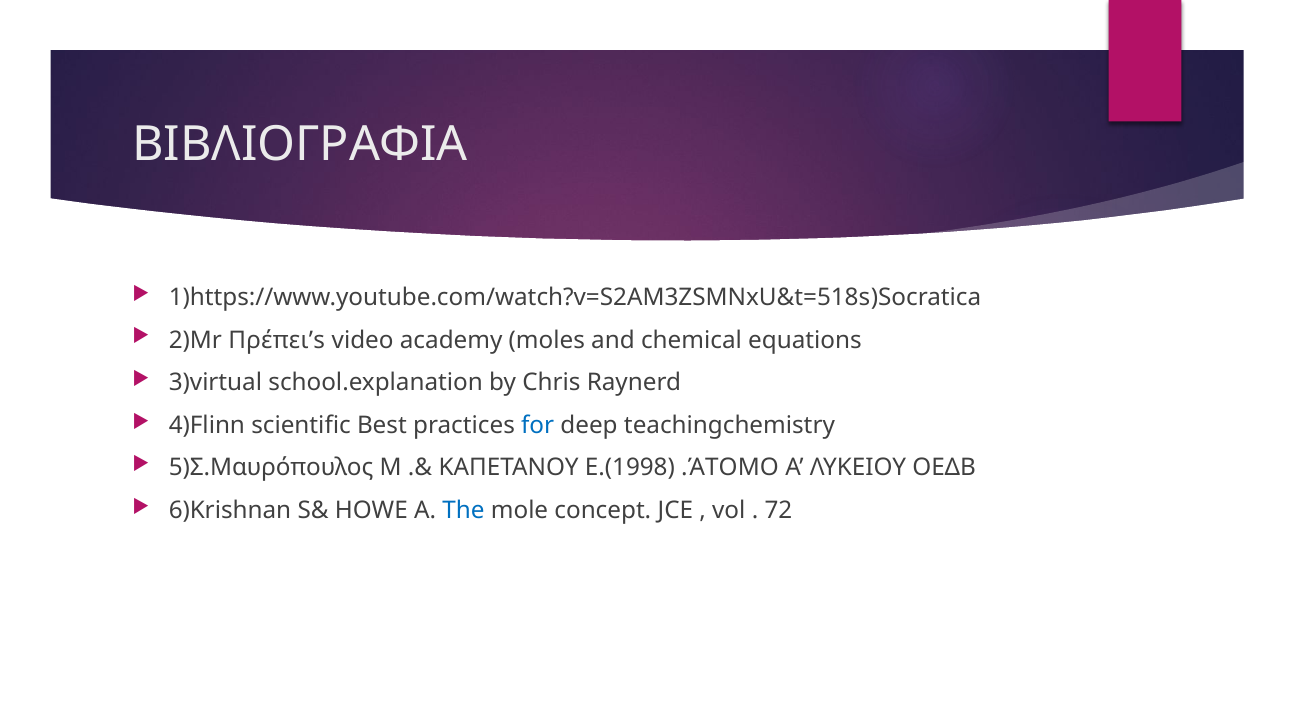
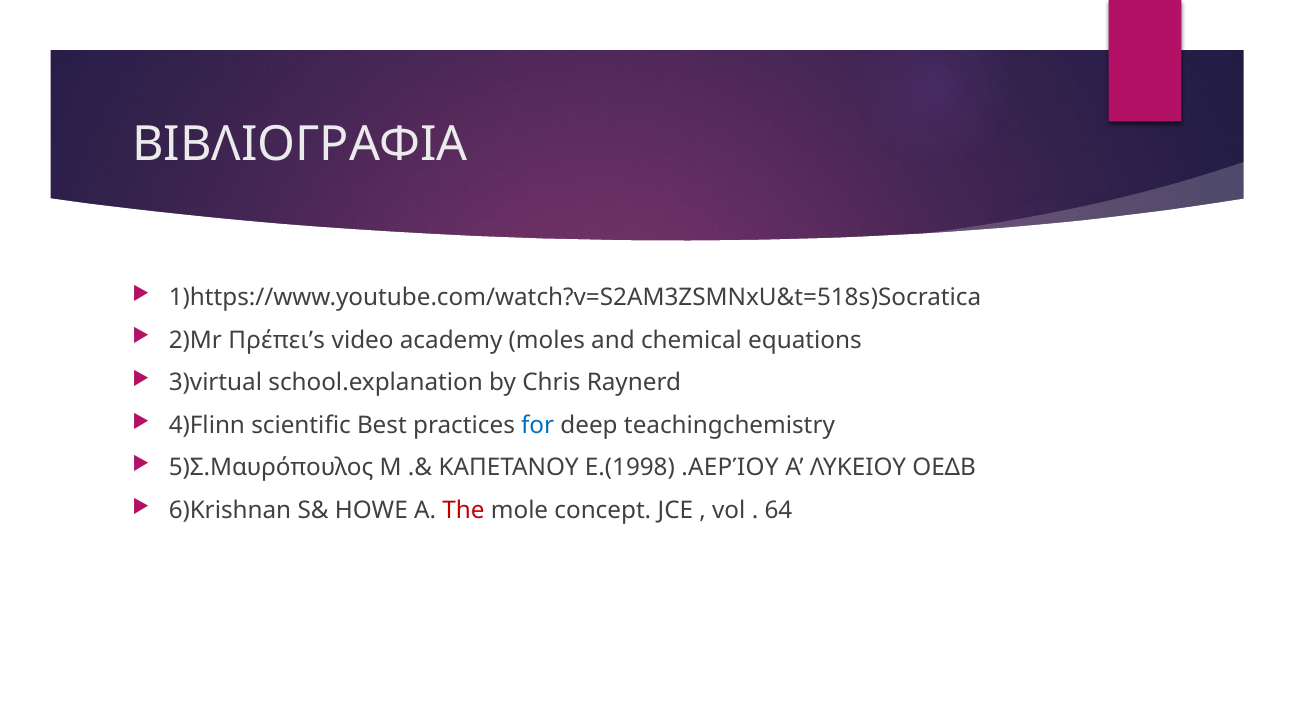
.ΆΤΟΜΟ: .ΆΤΟΜΟ -> .ΑΕΡΊΟΥ
The colour: blue -> red
72: 72 -> 64
